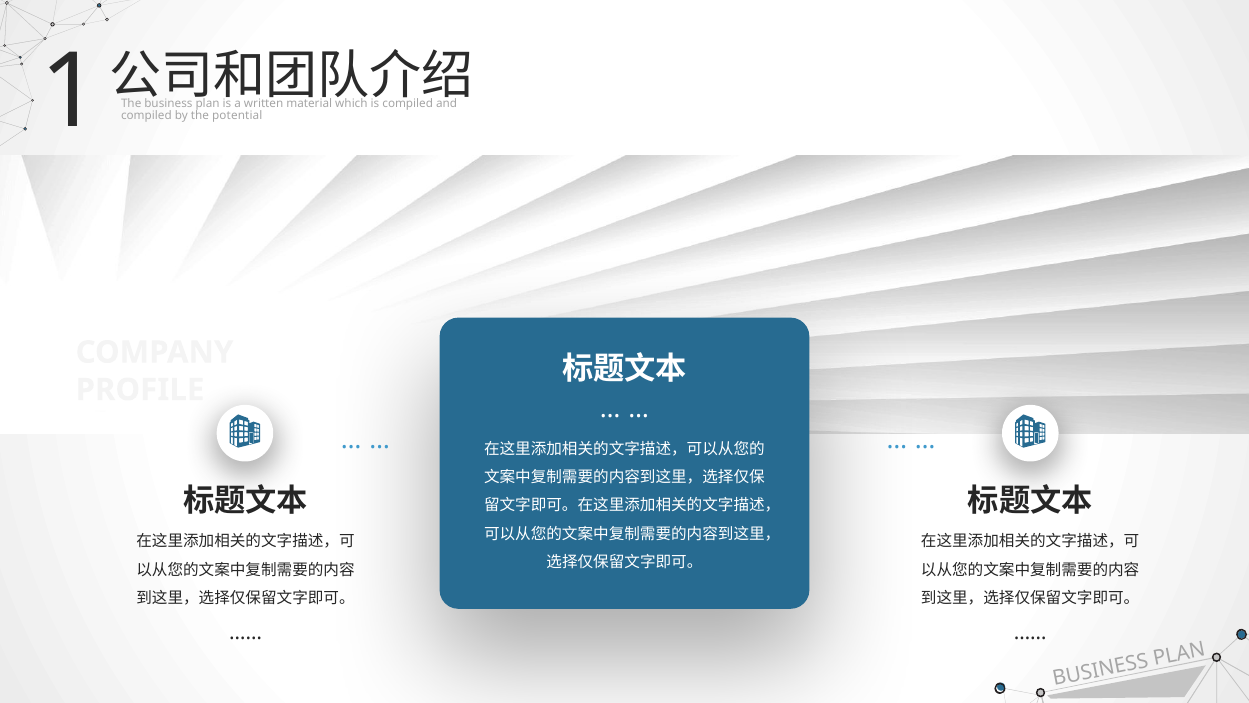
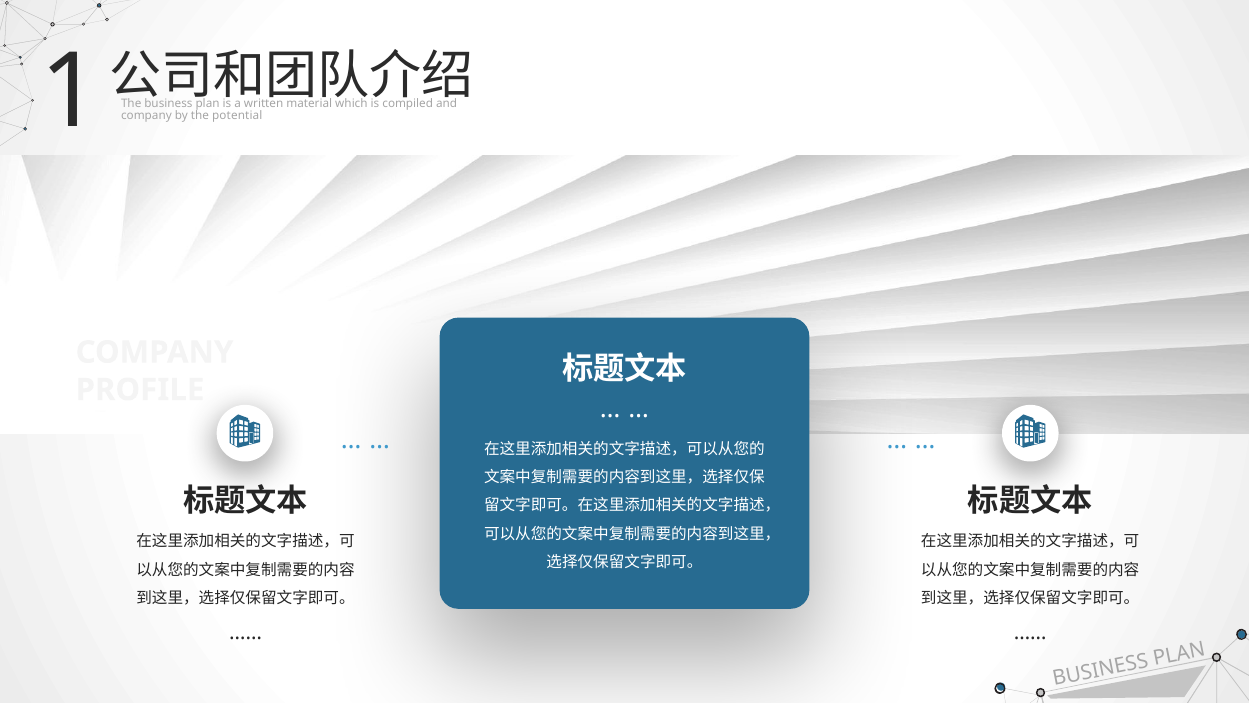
compiled at (146, 115): compiled -> company
